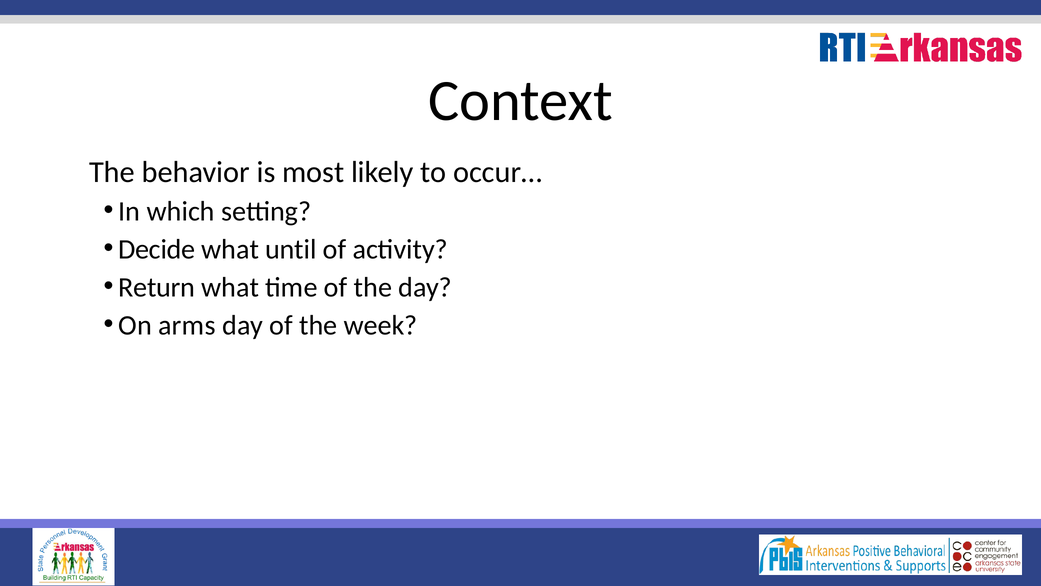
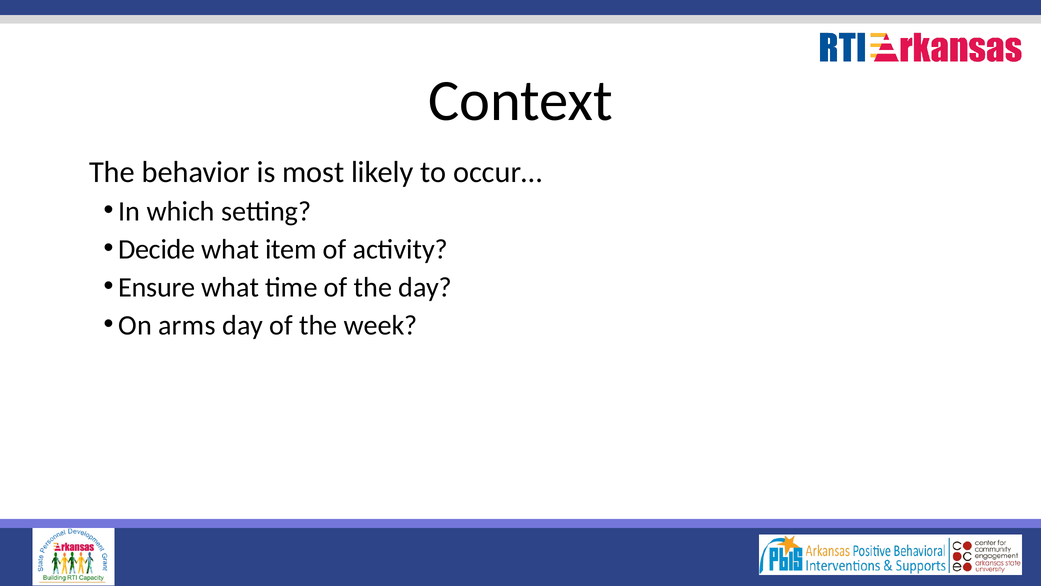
until: until -> item
Return: Return -> Ensure
